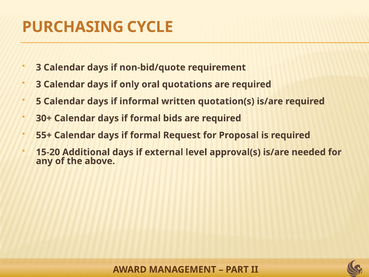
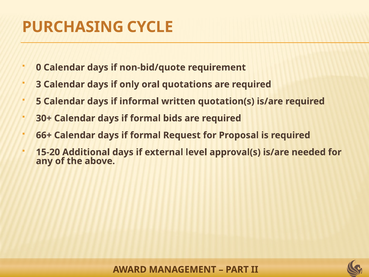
3 at (39, 67): 3 -> 0
55+: 55+ -> 66+
